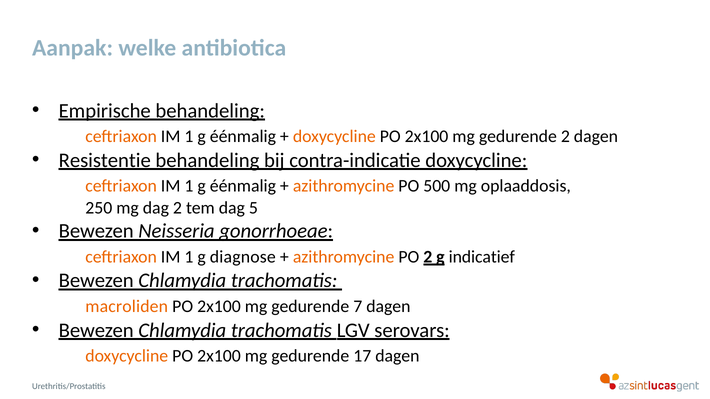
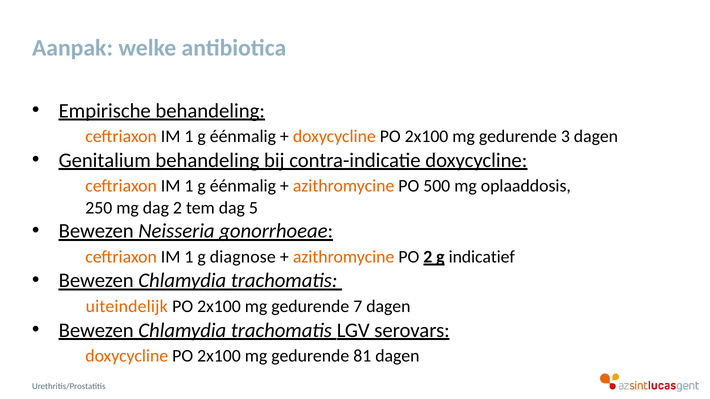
gedurende 2: 2 -> 3
Resistentie: Resistentie -> Genitalium
macroliden: macroliden -> uiteindelijk
17: 17 -> 81
